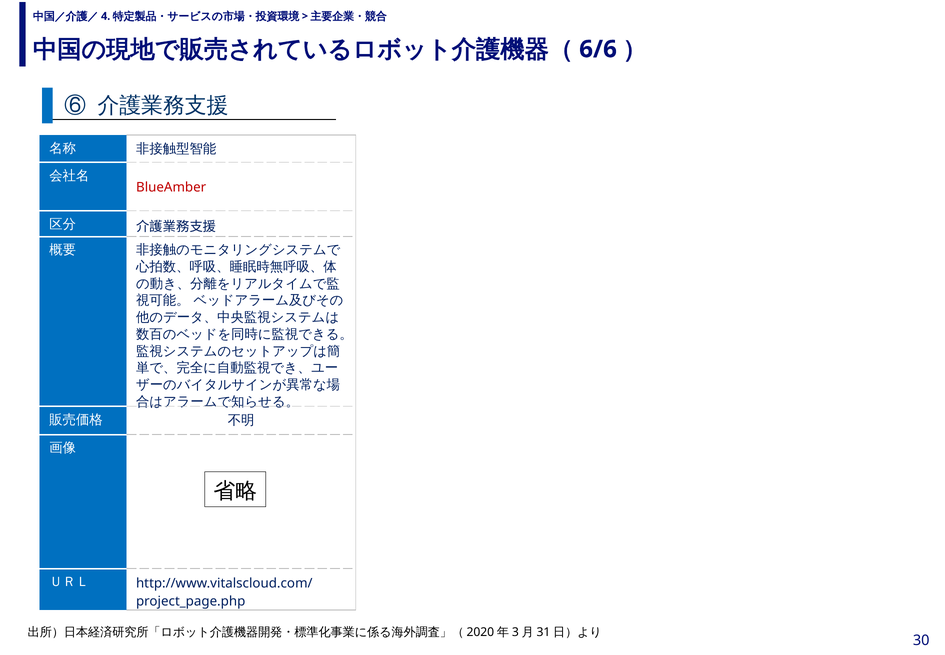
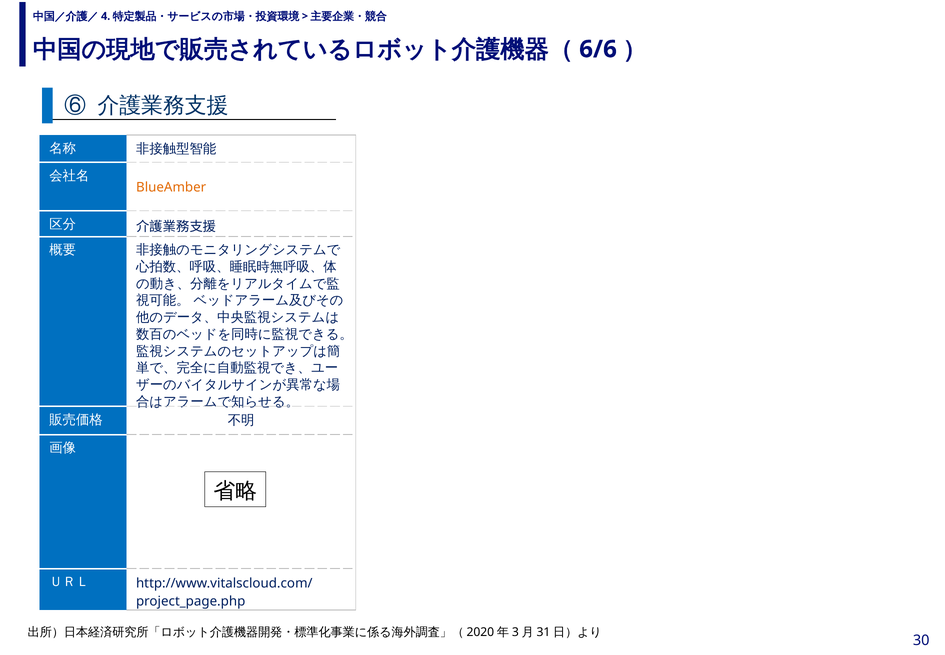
BlueAmber colour: red -> orange
